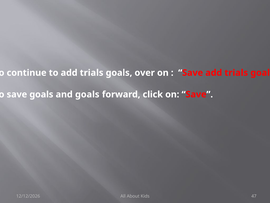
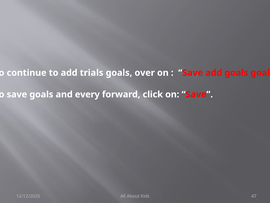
Save add trials: trials -> goals
and goals: goals -> every
